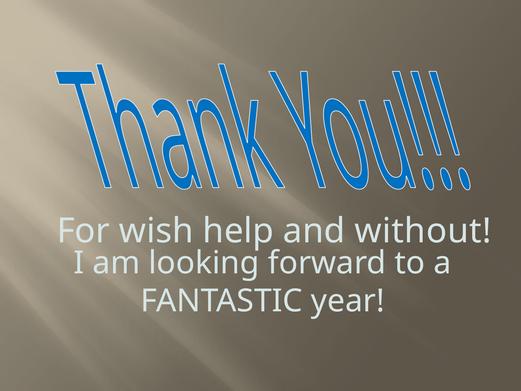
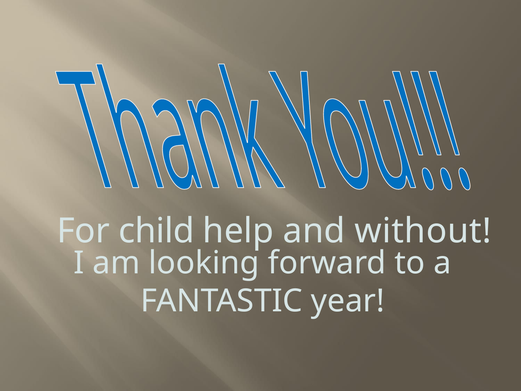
wish: wish -> child
